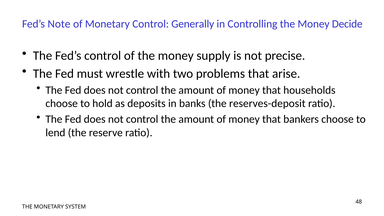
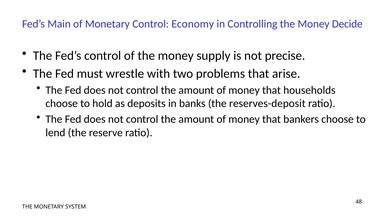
Note: Note -> Main
Generally: Generally -> Economy
